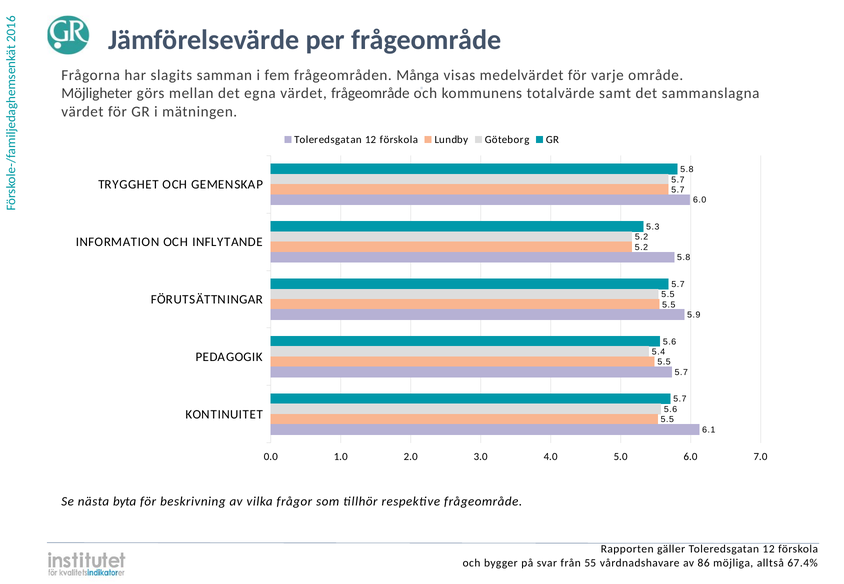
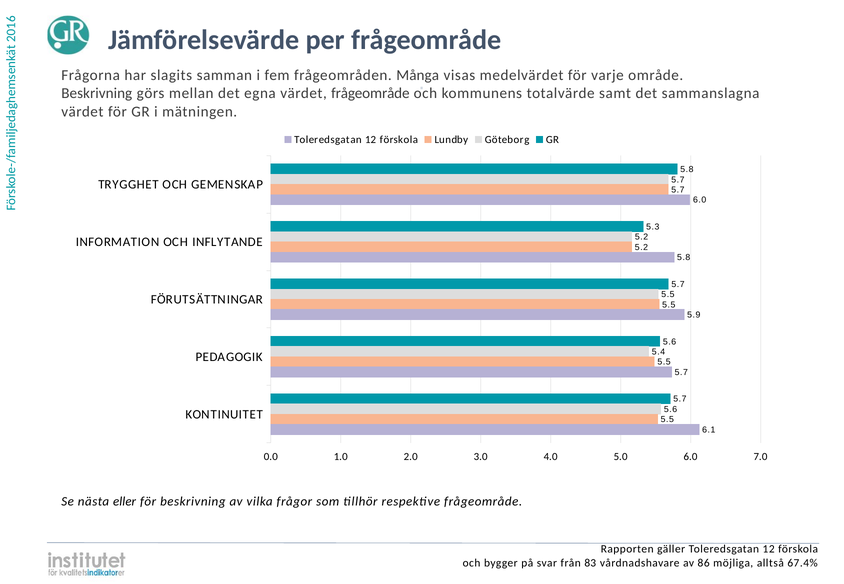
Möjligheter at (97, 94): Möjligheter -> Beskrivning
byta: byta -> eller
55: 55 -> 83
